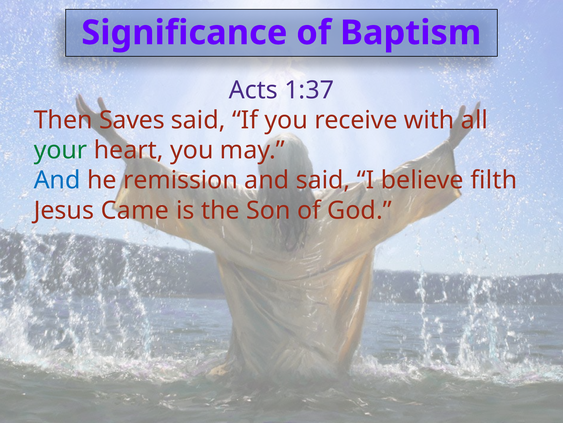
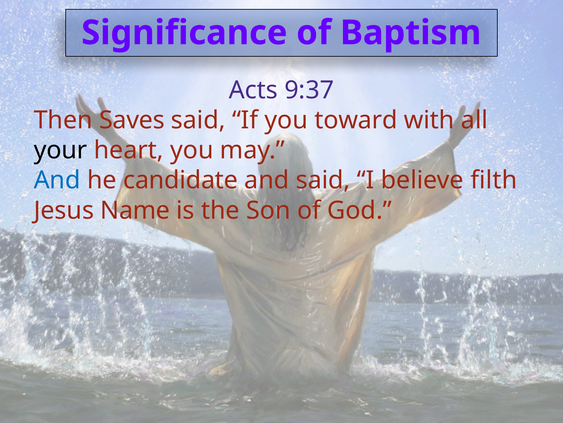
1:37: 1:37 -> 9:37
receive: receive -> toward
your colour: green -> black
remission: remission -> candidate
Came: Came -> Name
